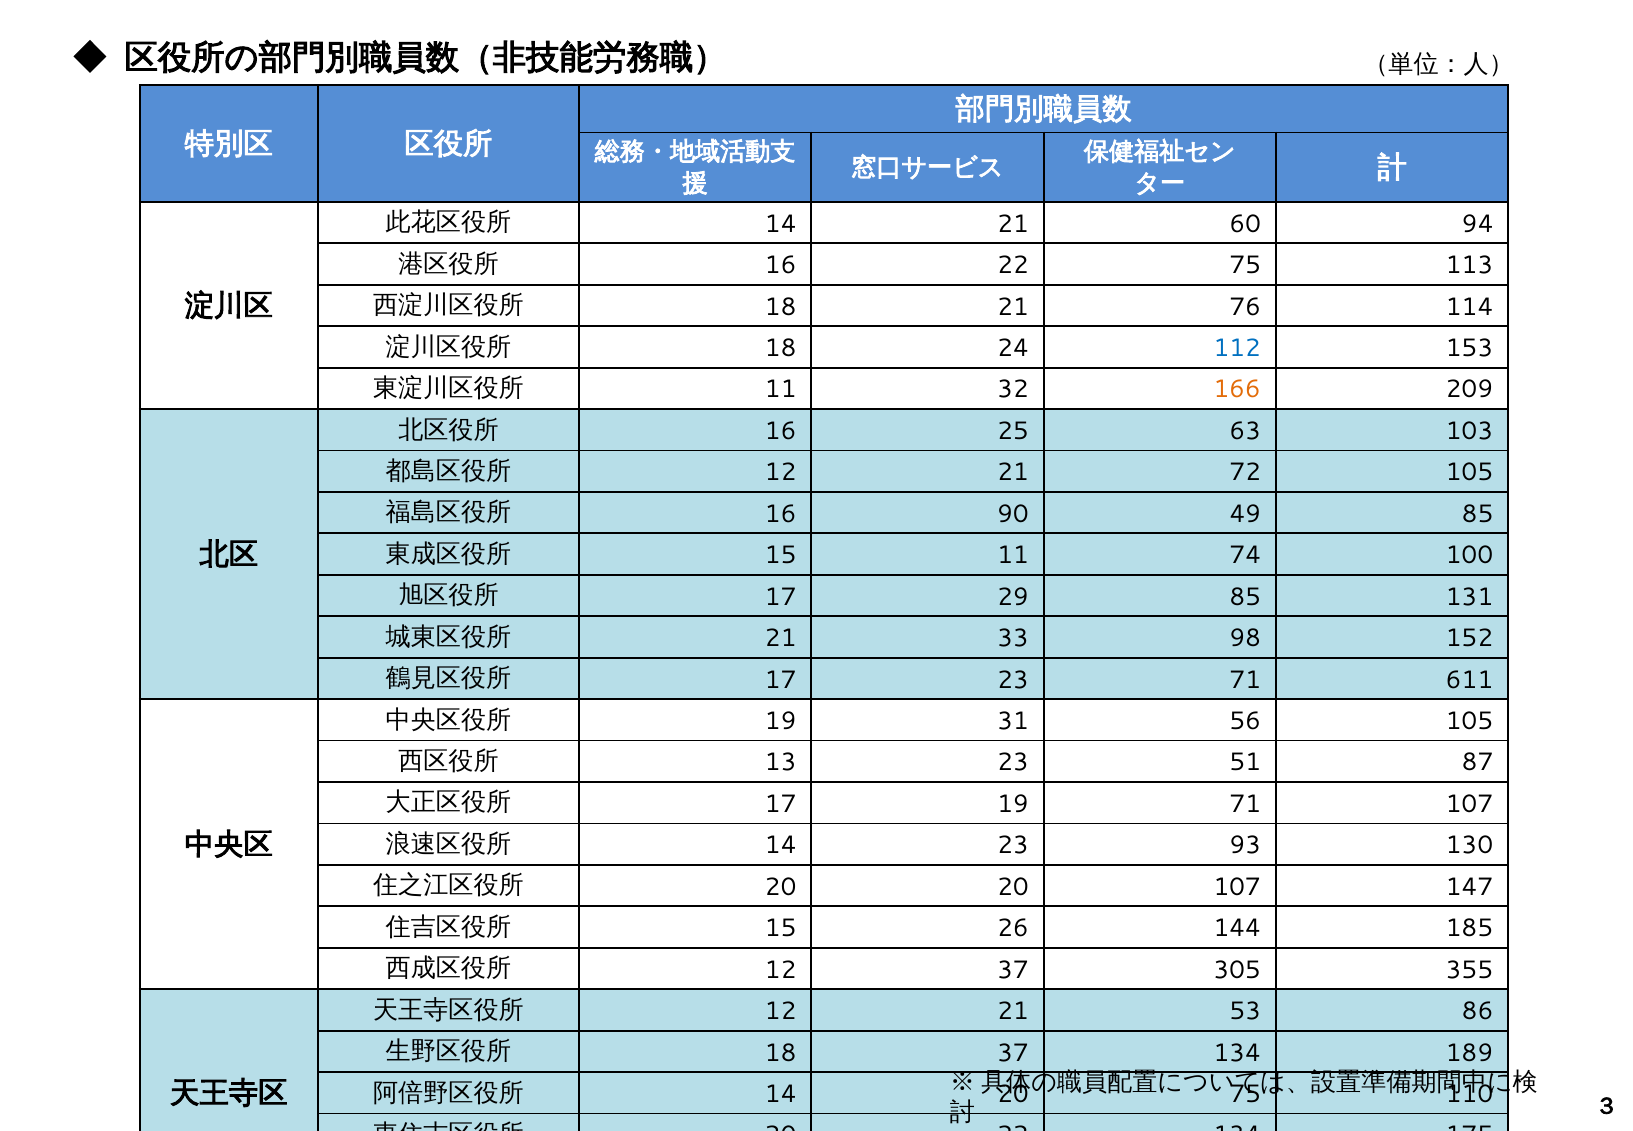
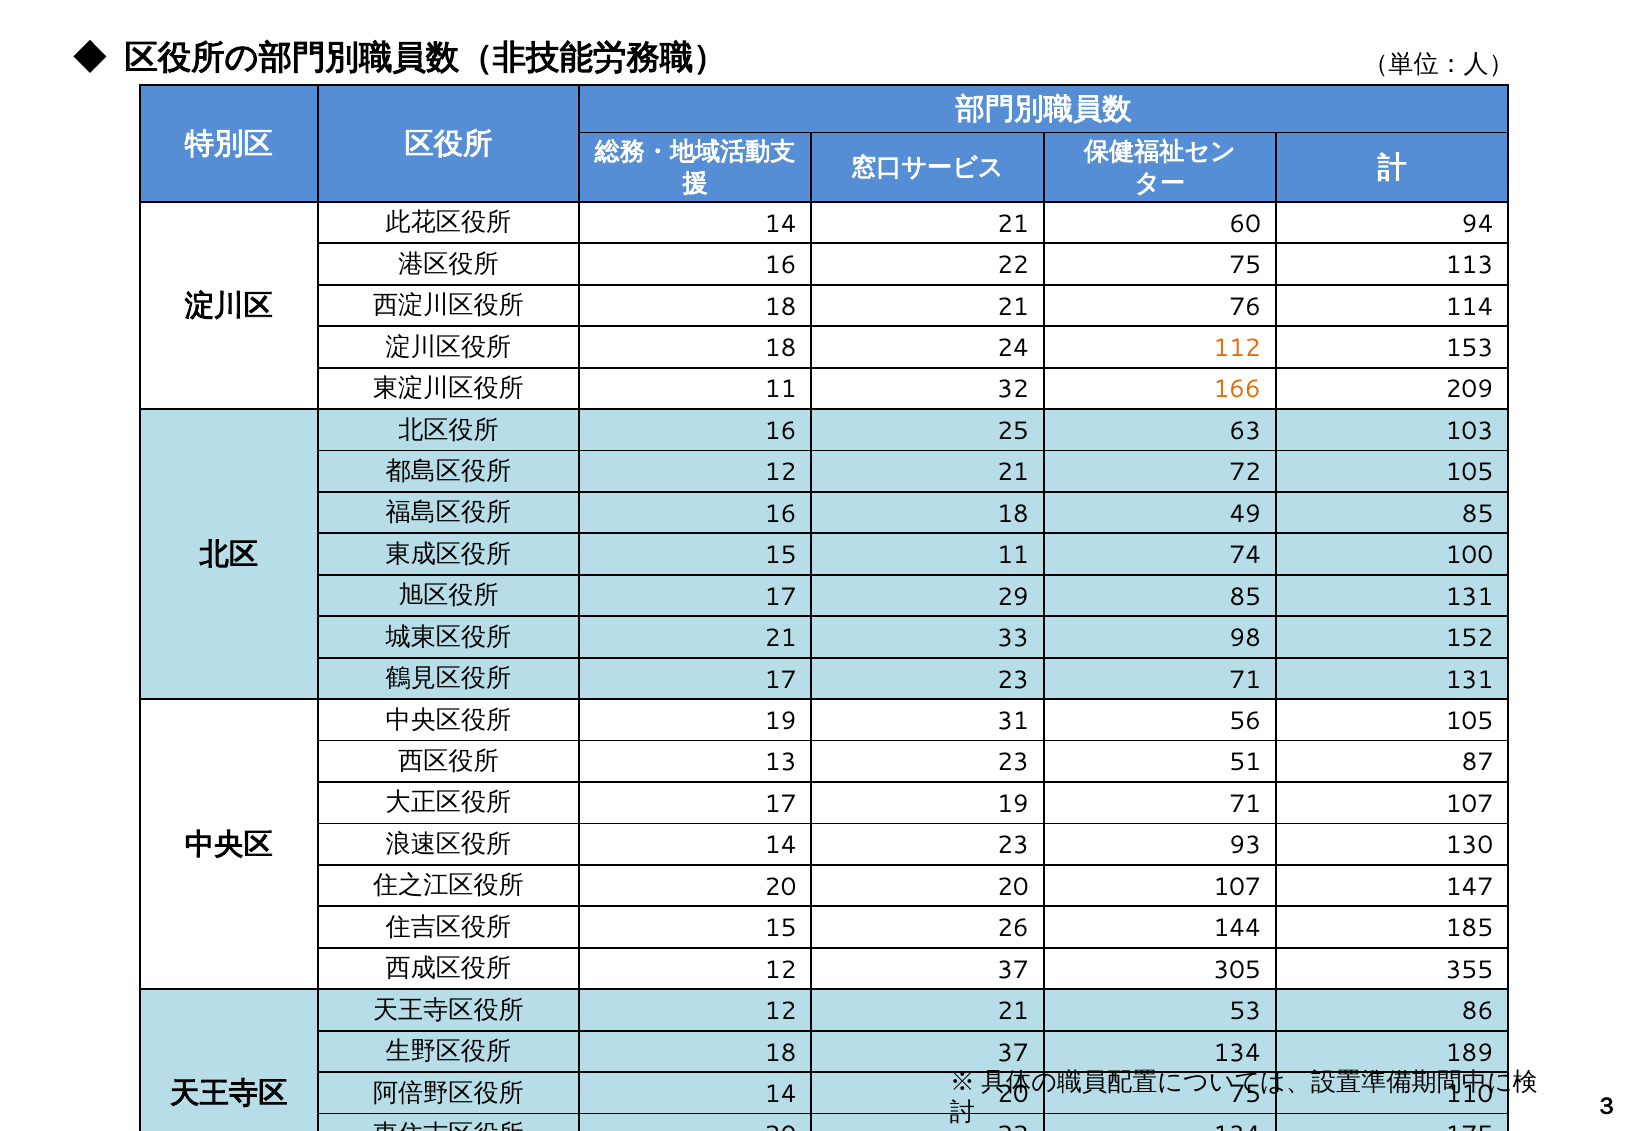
112 colour: blue -> orange
16 90: 90 -> 18
71 611: 611 -> 131
